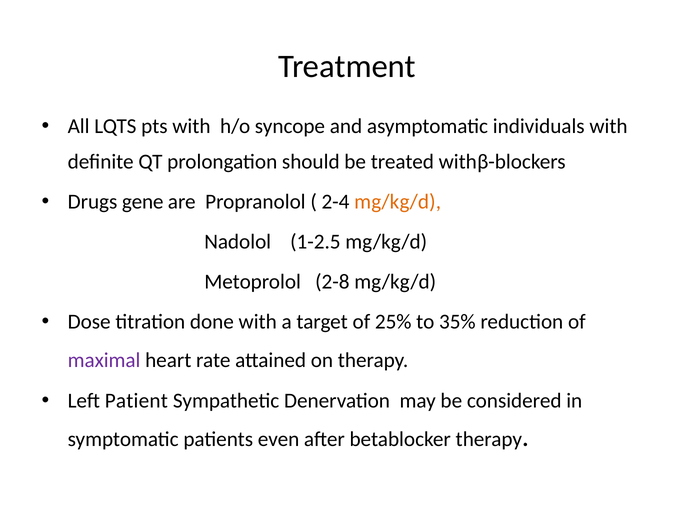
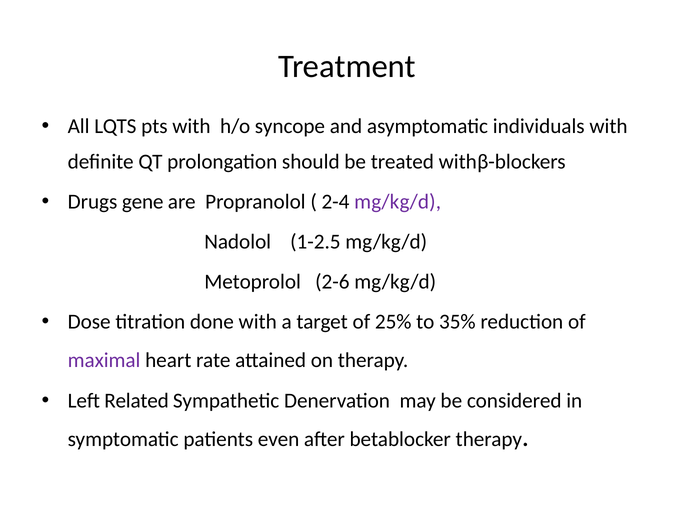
mg/kg/d at (398, 202) colour: orange -> purple
2-8: 2-8 -> 2-6
Patient: Patient -> Related
